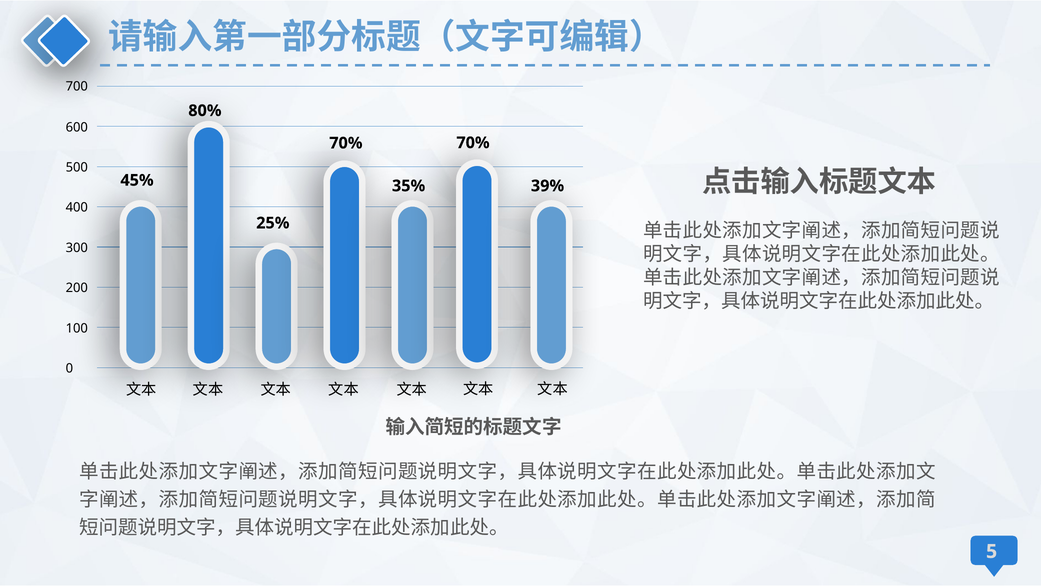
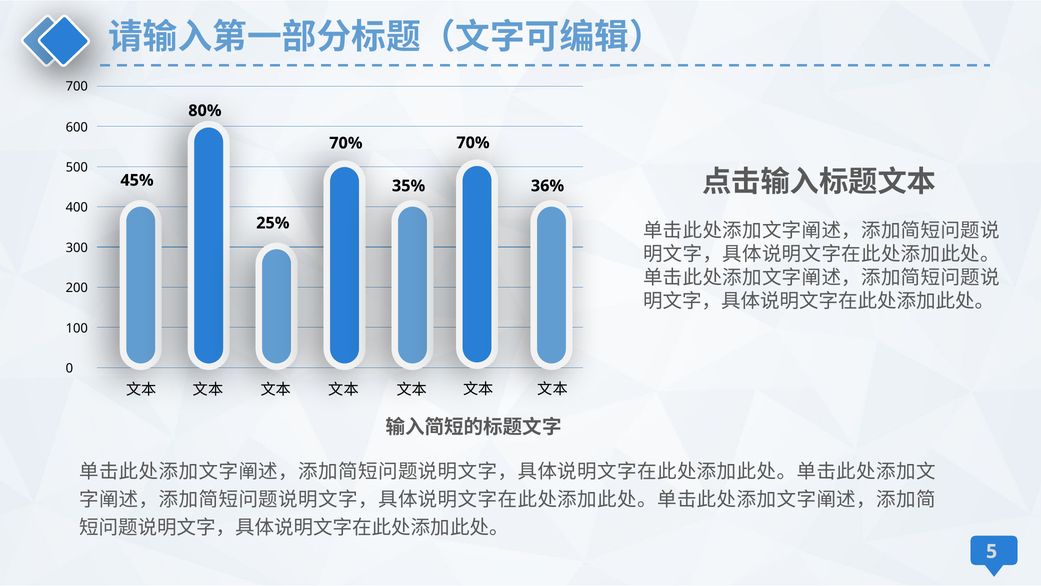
39%: 39% -> 36%
